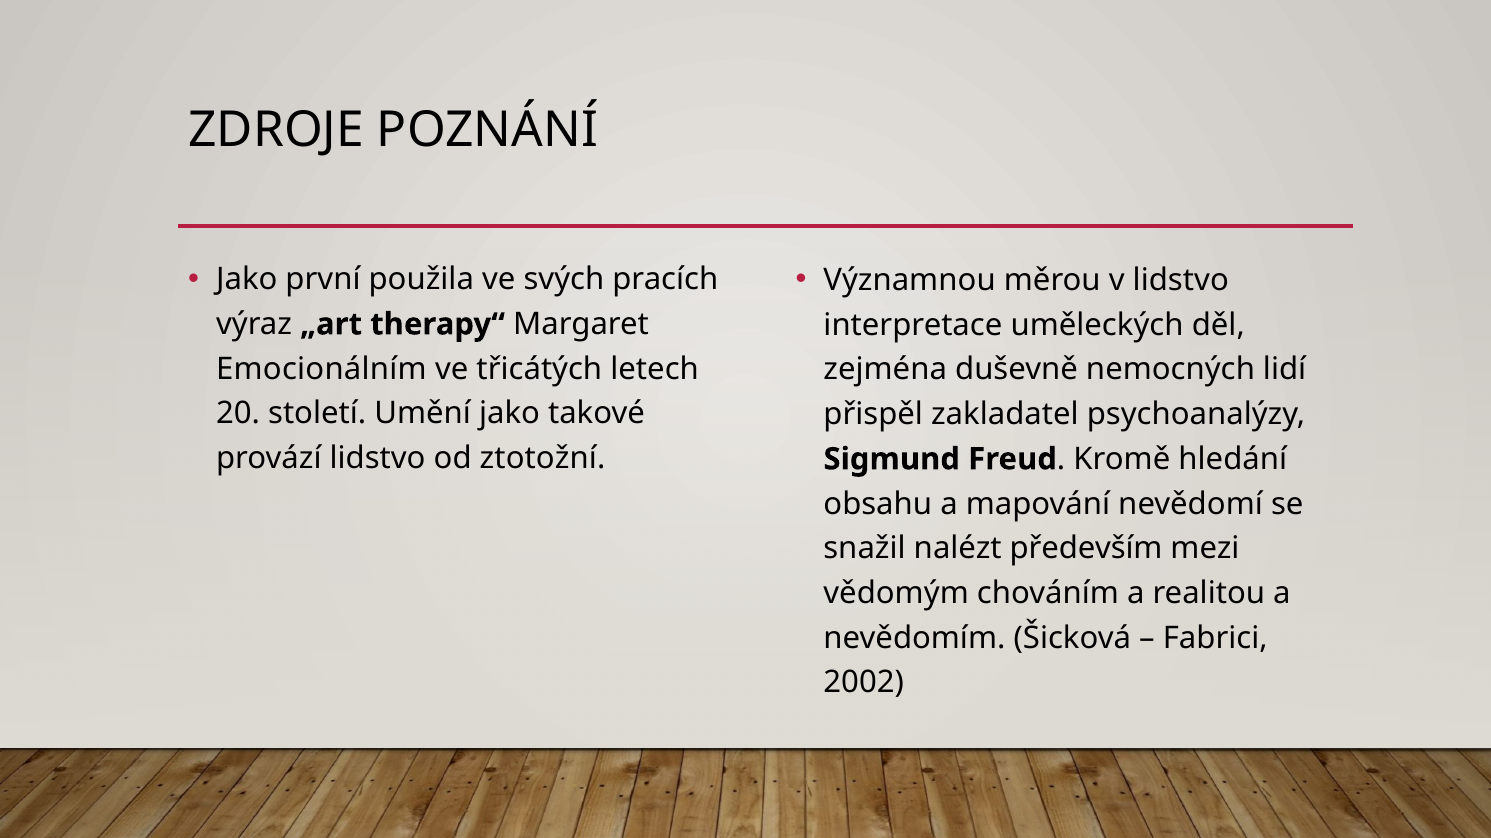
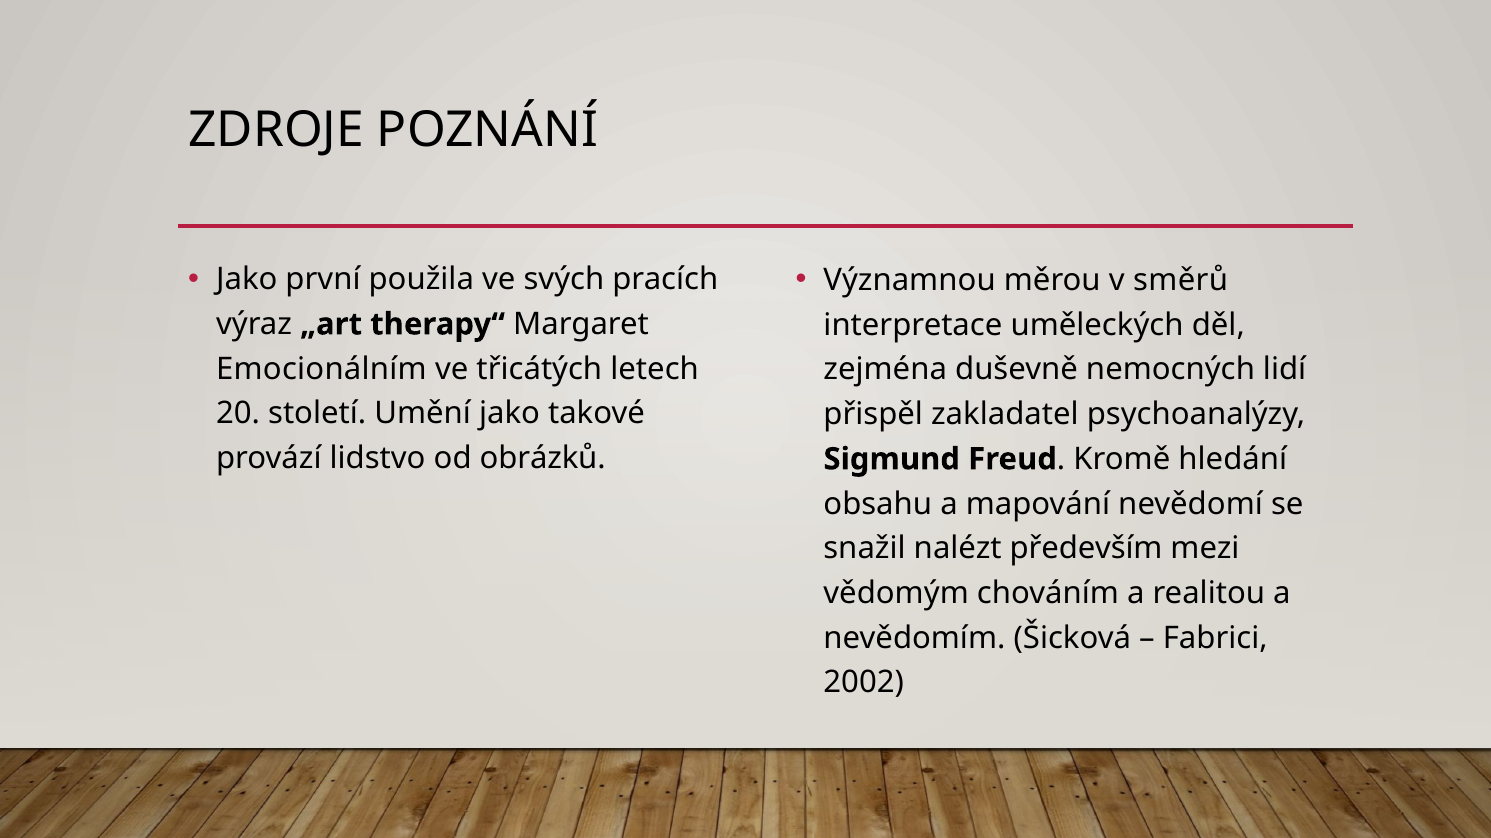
v lidstvo: lidstvo -> směrů
ztotožní: ztotožní -> obrázků
